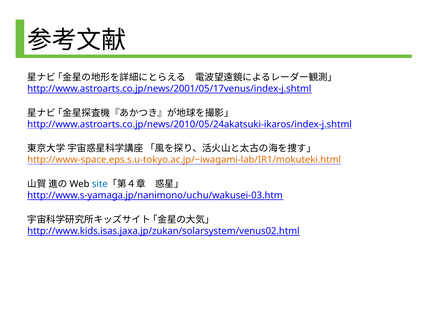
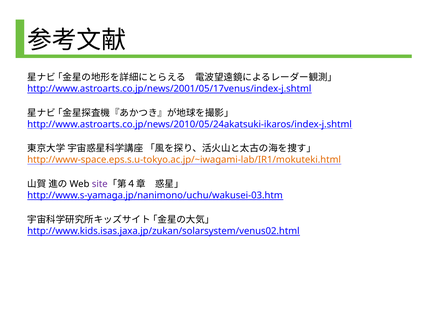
site colour: blue -> purple
